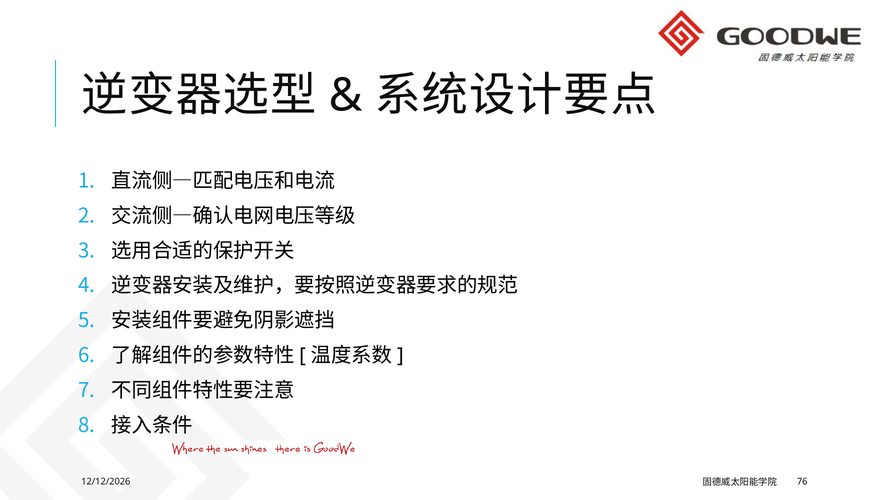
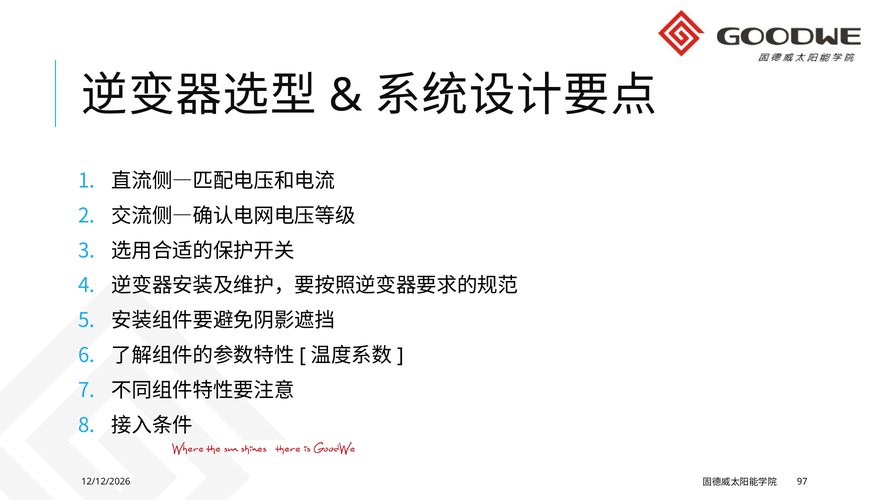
76: 76 -> 97
